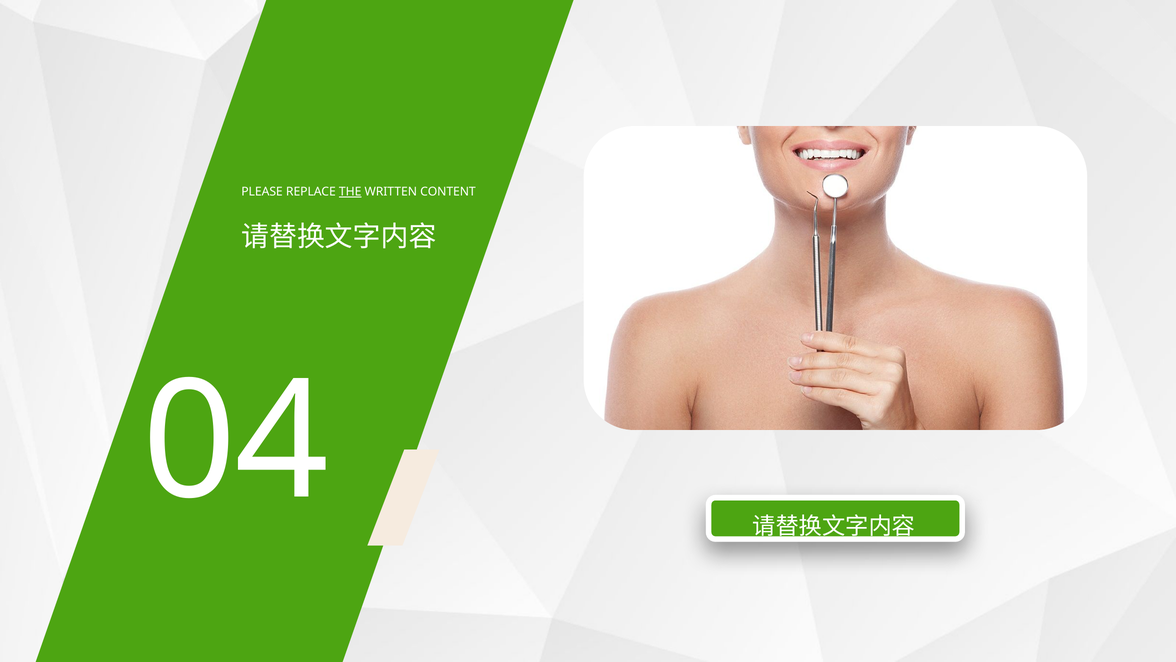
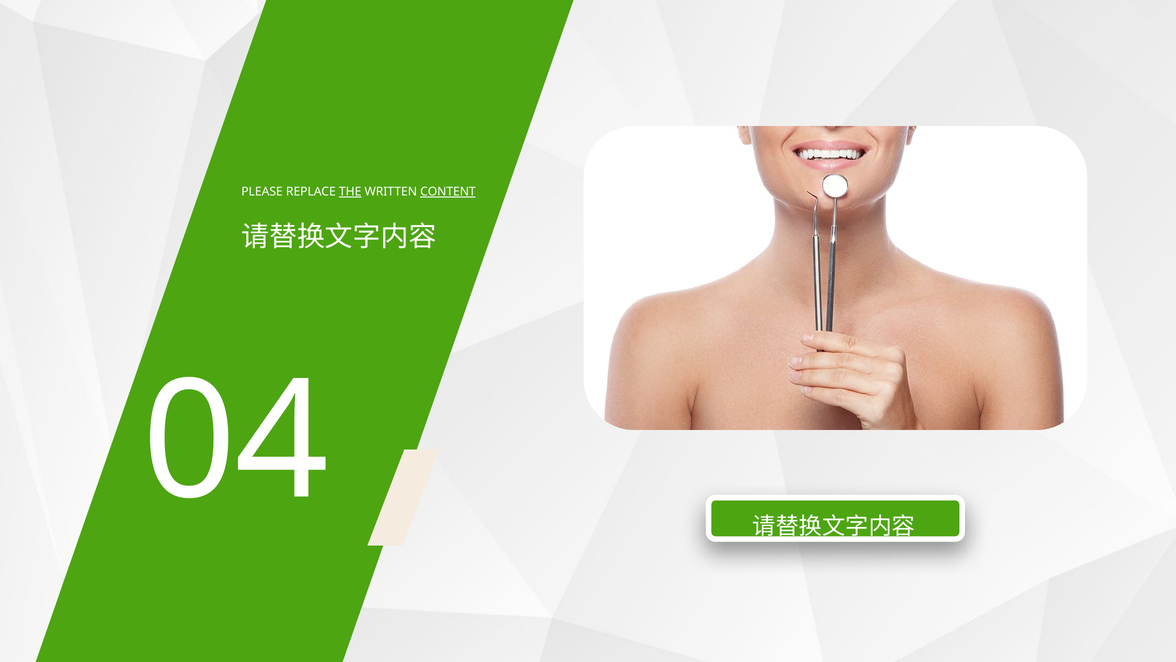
CONTENT underline: none -> present
